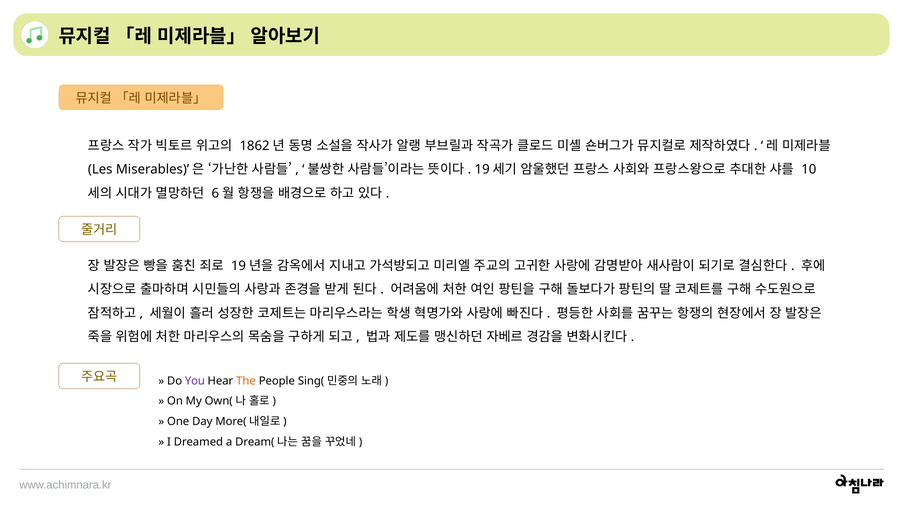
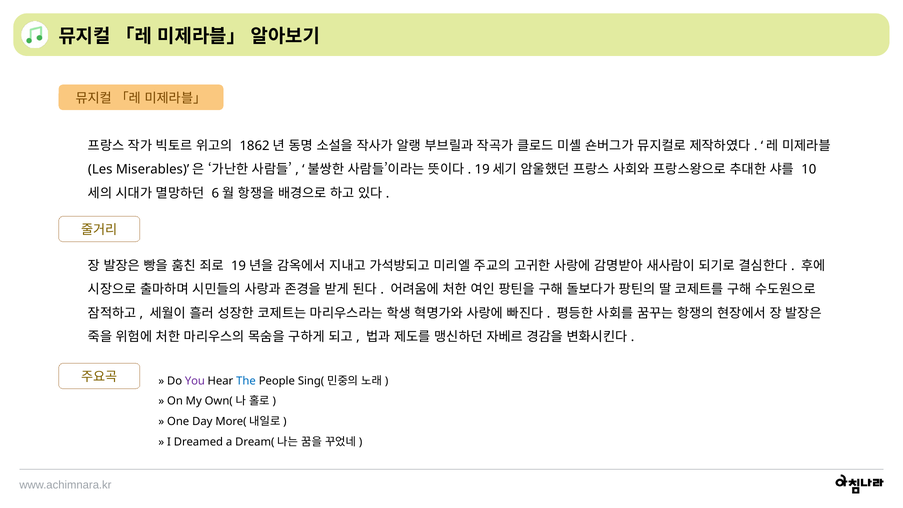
The colour: orange -> blue
